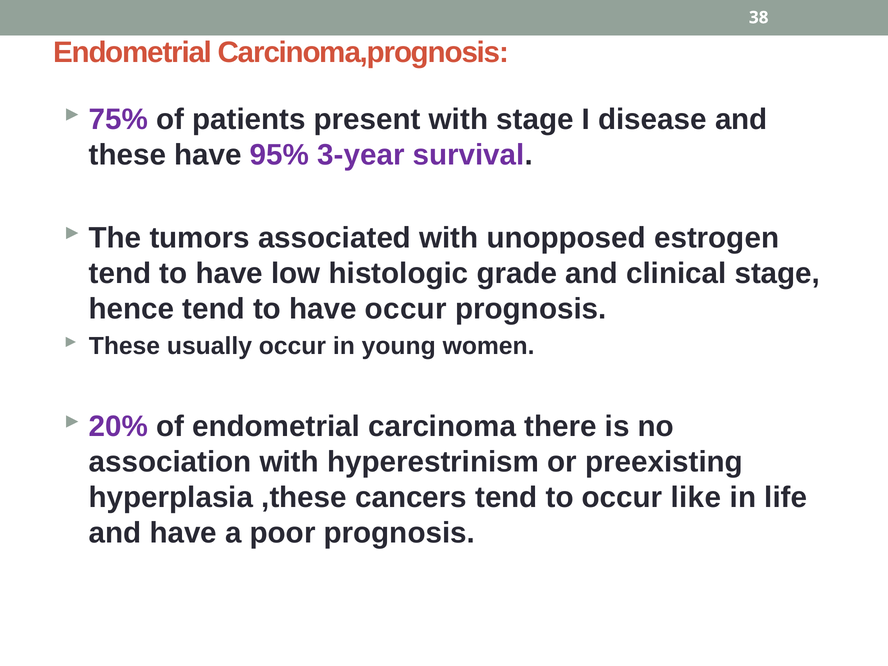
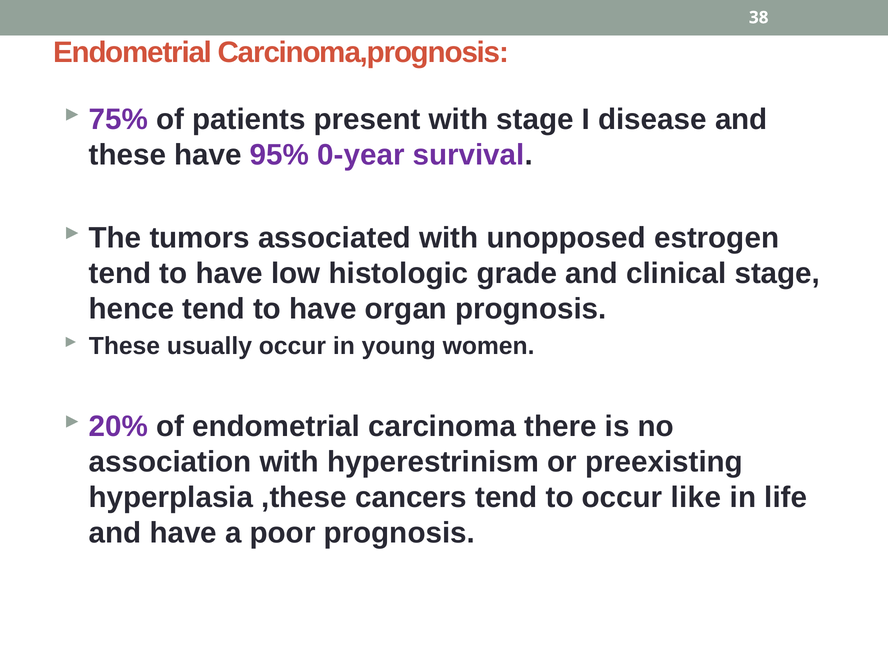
3-year: 3-year -> 0-year
have occur: occur -> organ
